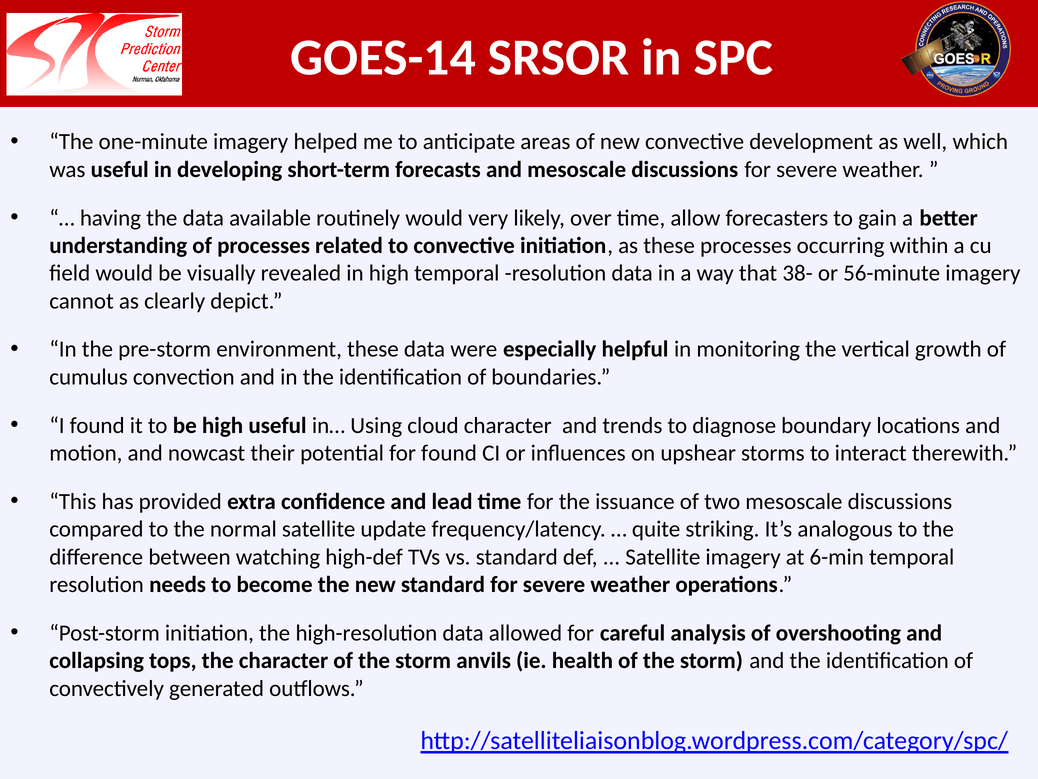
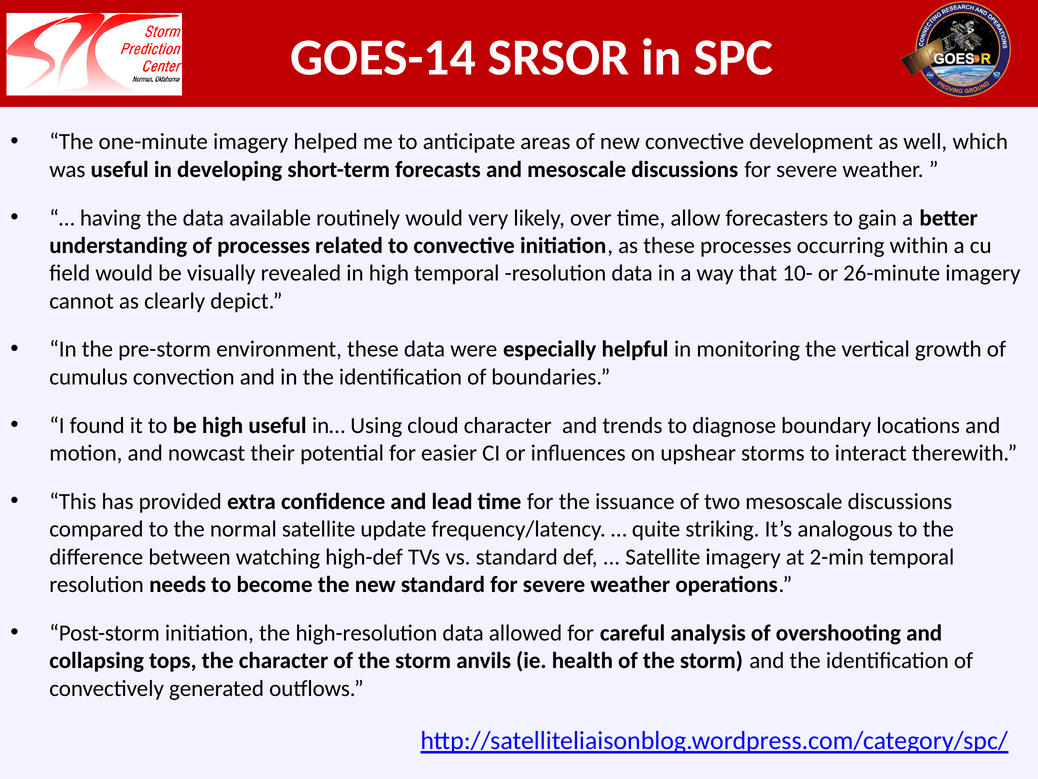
38-: 38- -> 10-
56-minute: 56-minute -> 26-minute
for found: found -> easier
6-min: 6-min -> 2-min
